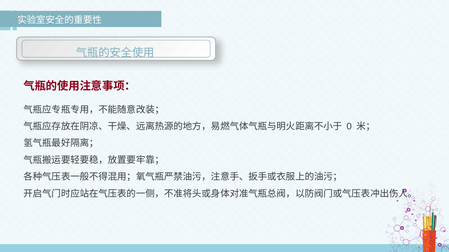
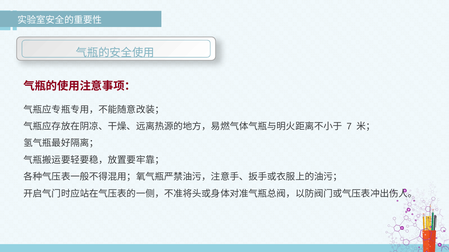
0: 0 -> 7
